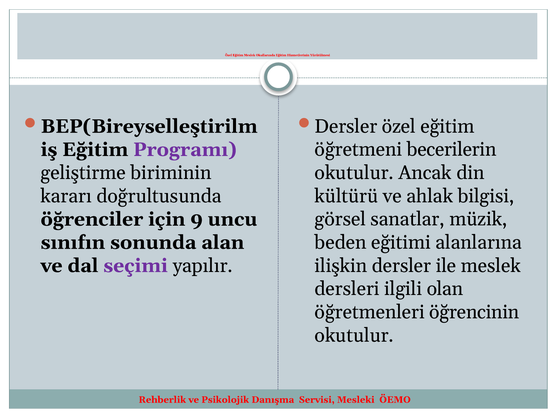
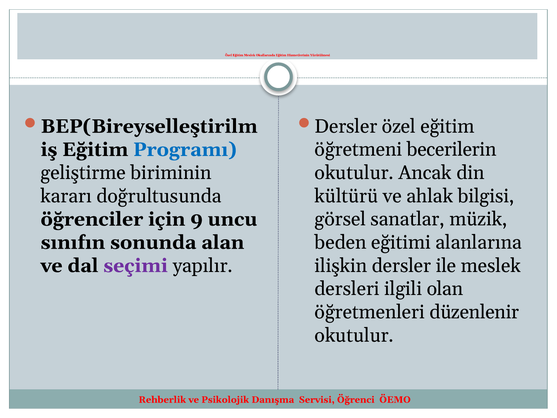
Programı colour: purple -> blue
öğrencinin: öğrencinin -> düzenlenir
Mesleki: Mesleki -> Öğrenci
